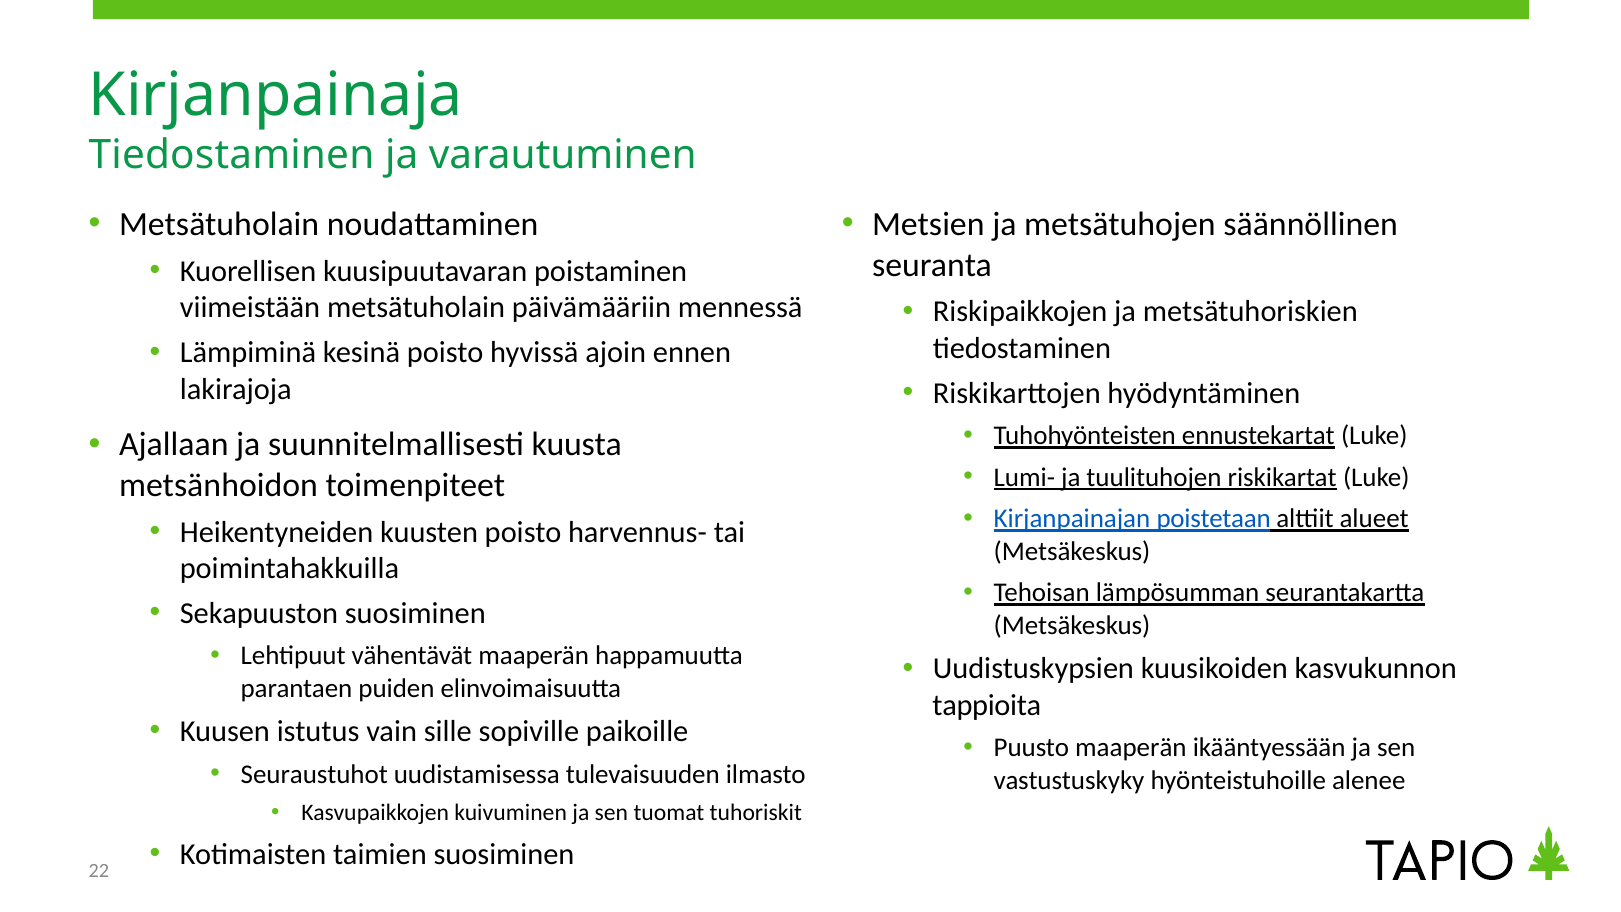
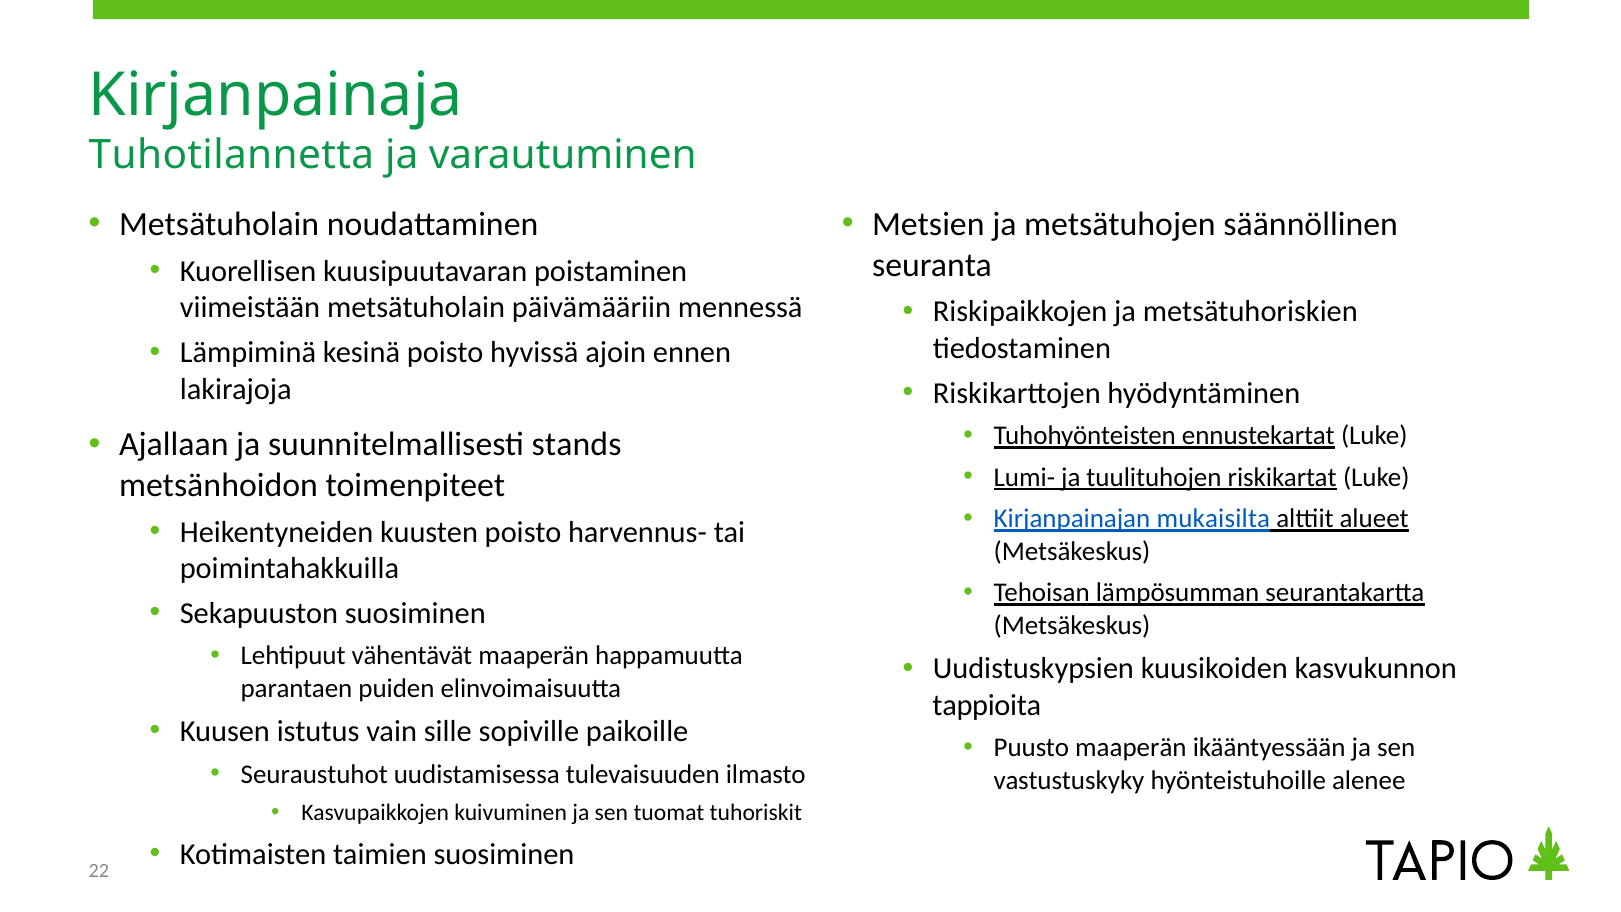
Tiedostaminen at (232, 155): Tiedostaminen -> Tuhotilannetta
kuusta: kuusta -> stands
poistetaan: poistetaan -> mukaisilta
